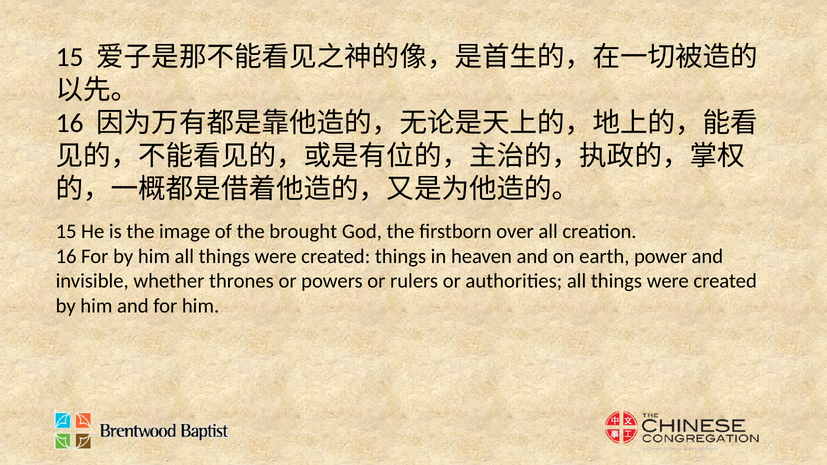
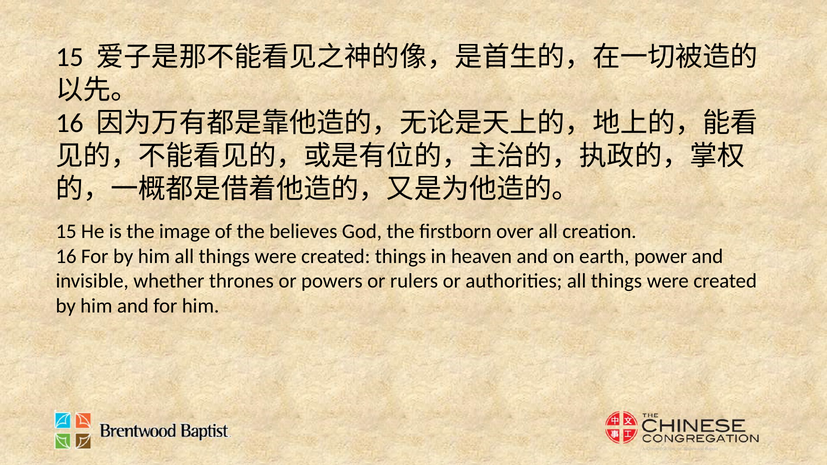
brought: brought -> believes
